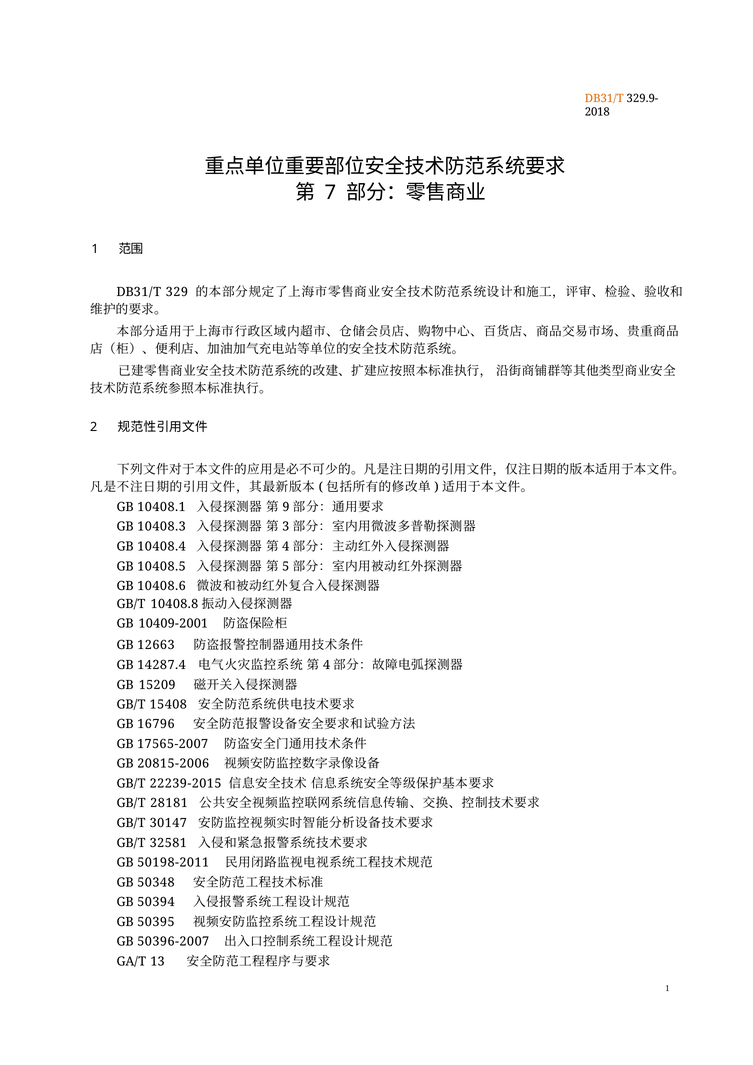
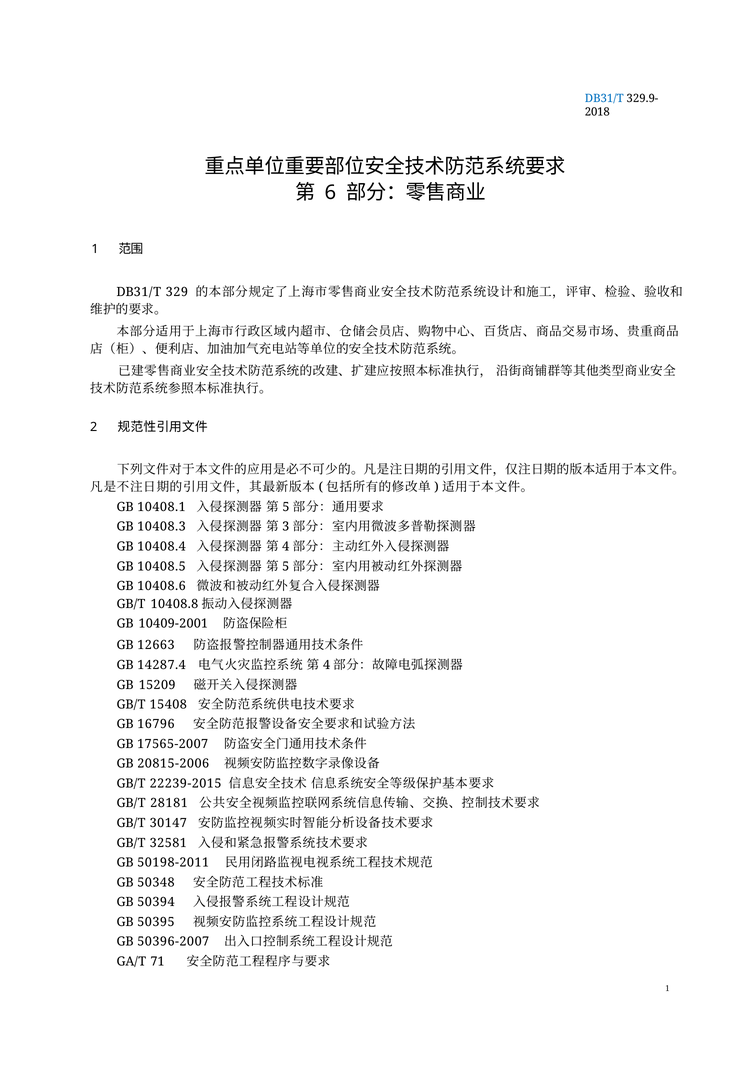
DB31/T at (604, 99) colour: orange -> blue
7: 7 -> 6
9 at (286, 507): 9 -> 5
13: 13 -> 71
